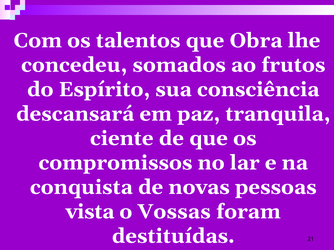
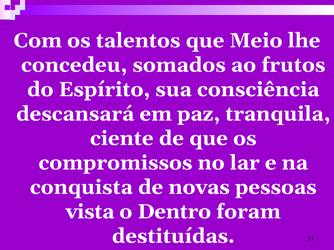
Obra: Obra -> Meio
Vossas: Vossas -> Dentro
